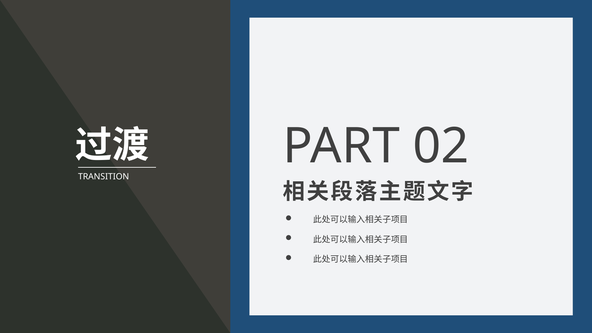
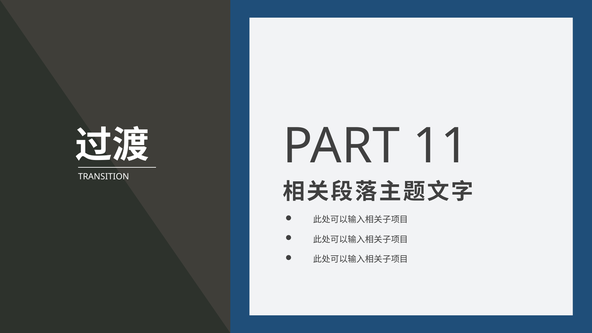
02: 02 -> 11
